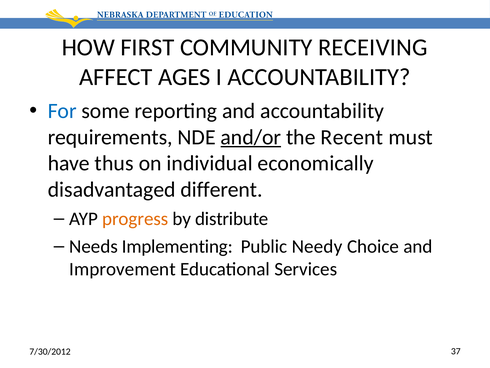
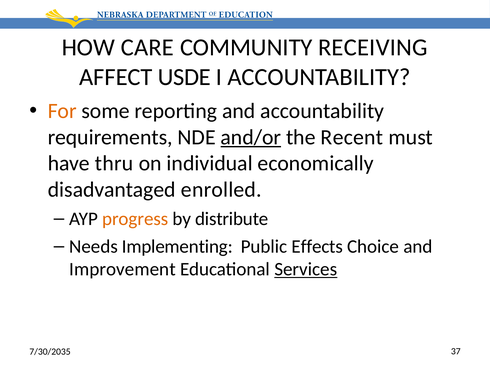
FIRST: FIRST -> CARE
AGES: AGES -> USDE
For colour: blue -> orange
thus: thus -> thru
different: different -> enrolled
Needy: Needy -> Effects
Services underline: none -> present
7/30/2012: 7/30/2012 -> 7/30/2035
